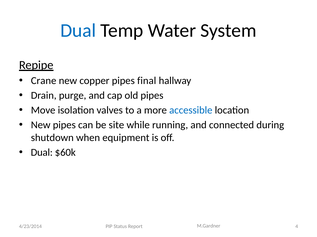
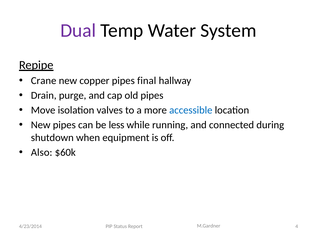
Dual at (78, 31) colour: blue -> purple
site: site -> less
Dual at (42, 153): Dual -> Also
